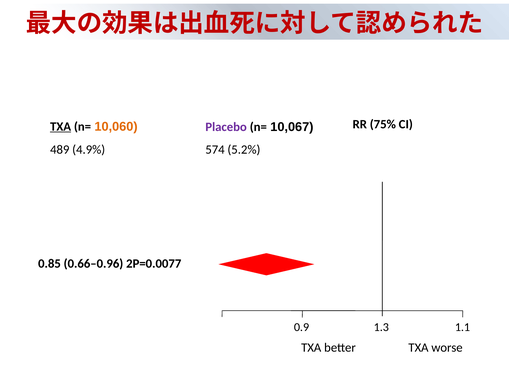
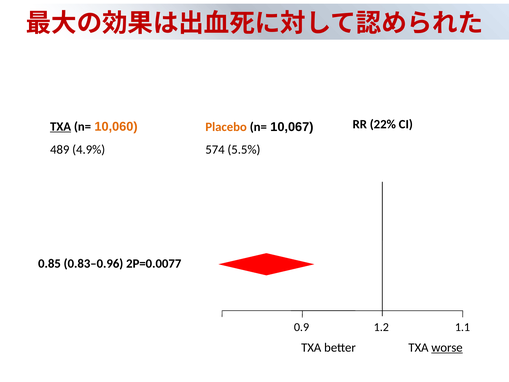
75%: 75% -> 22%
Placebo colour: purple -> orange
5.2%: 5.2% -> 5.5%
0.66–0.96: 0.66–0.96 -> 0.83–0.96
1.3: 1.3 -> 1.2
worse underline: none -> present
